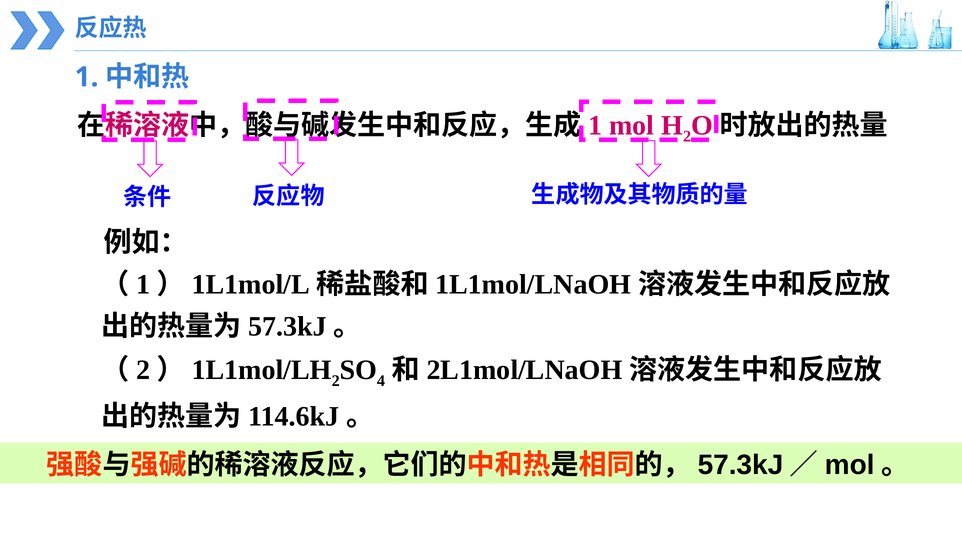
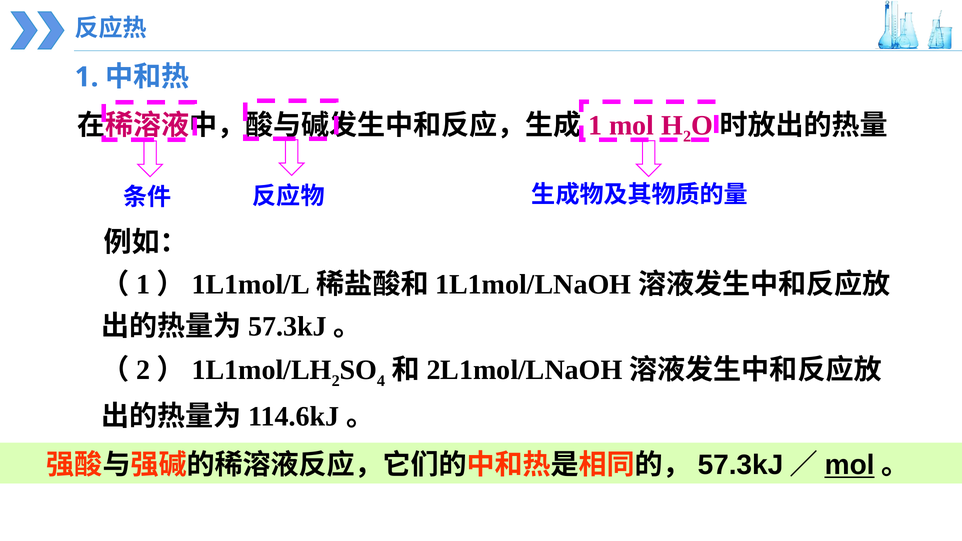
mol at (850, 465) underline: none -> present
